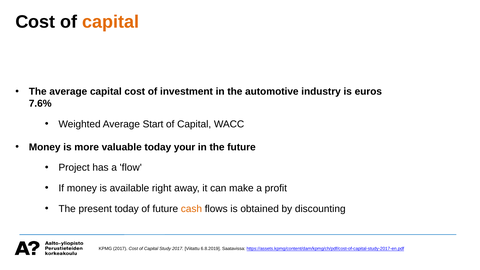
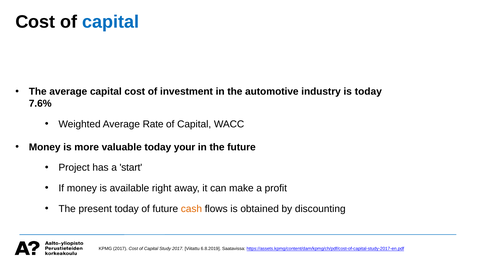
capital at (111, 22) colour: orange -> blue
is euros: euros -> today
Start: Start -> Rate
flow: flow -> start
